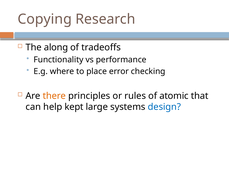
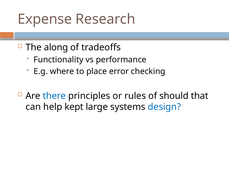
Copying: Copying -> Expense
there colour: orange -> blue
atomic: atomic -> should
